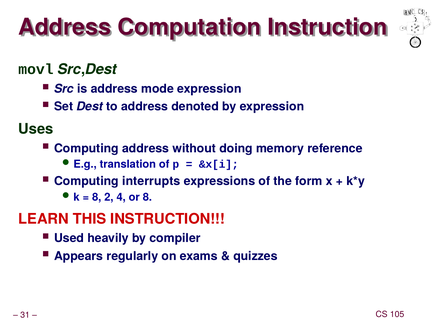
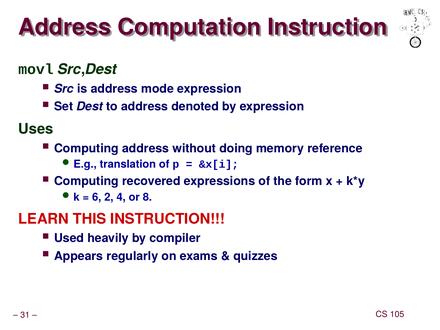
interrupts: interrupts -> recovered
8 at (97, 197): 8 -> 6
